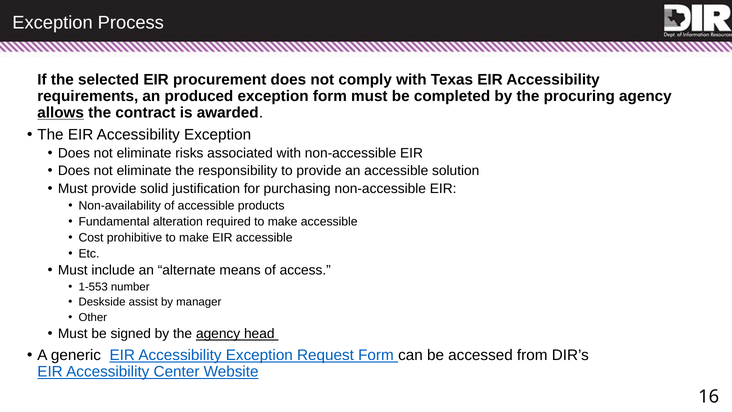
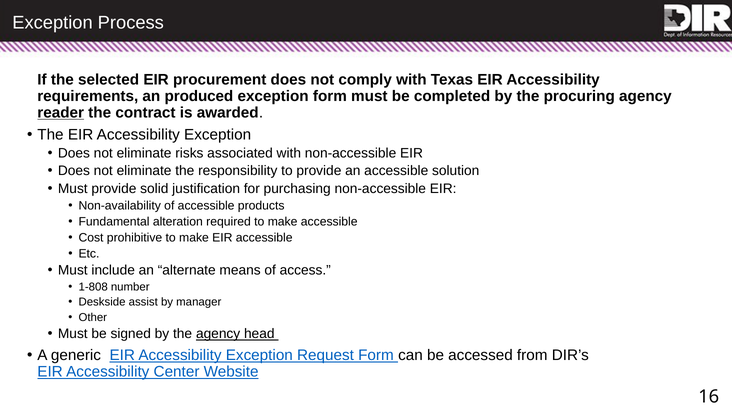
allows: allows -> reader
1-553: 1-553 -> 1-808
